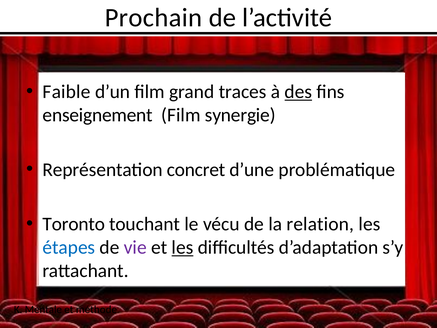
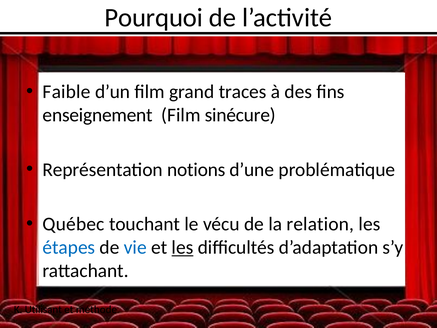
Prochain: Prochain -> Pourquoi
des underline: present -> none
synergie: synergie -> sinécure
concret: concret -> notions
Toronto: Toronto -> Québec
vie colour: purple -> blue
Mentale: Mentale -> Utilisant
